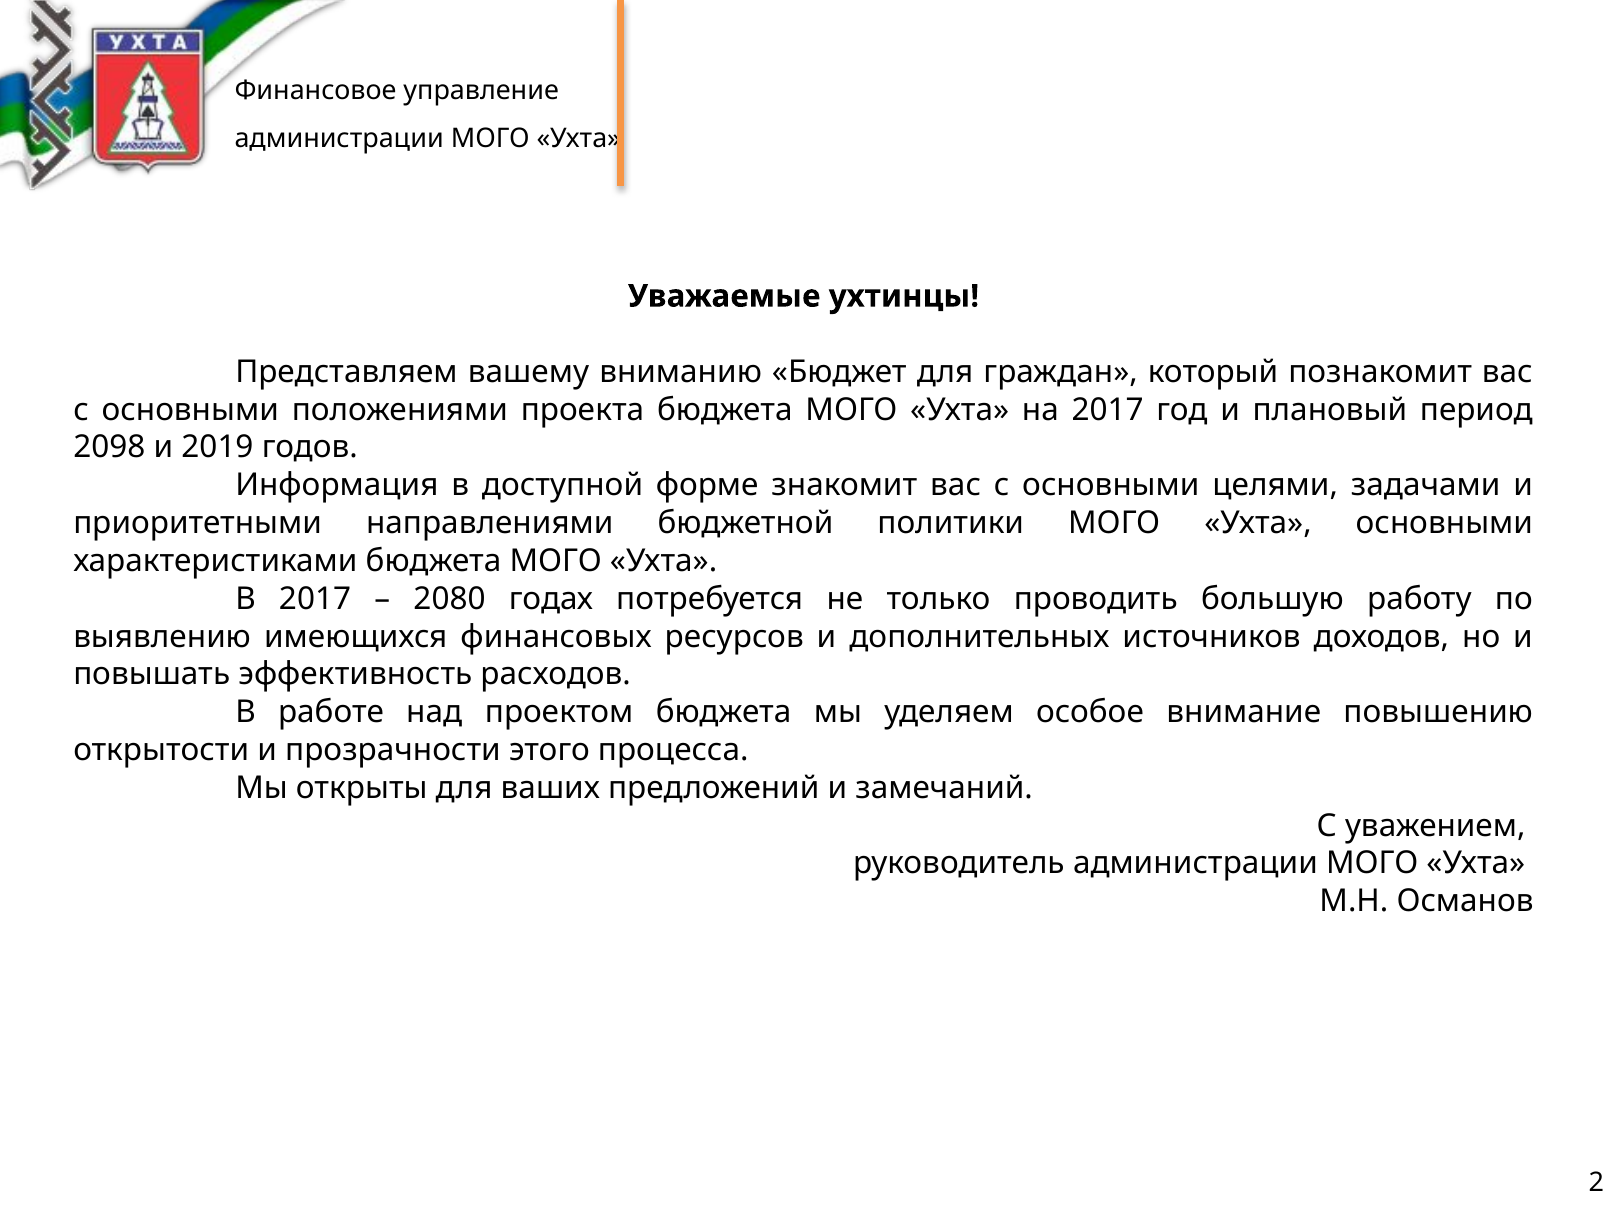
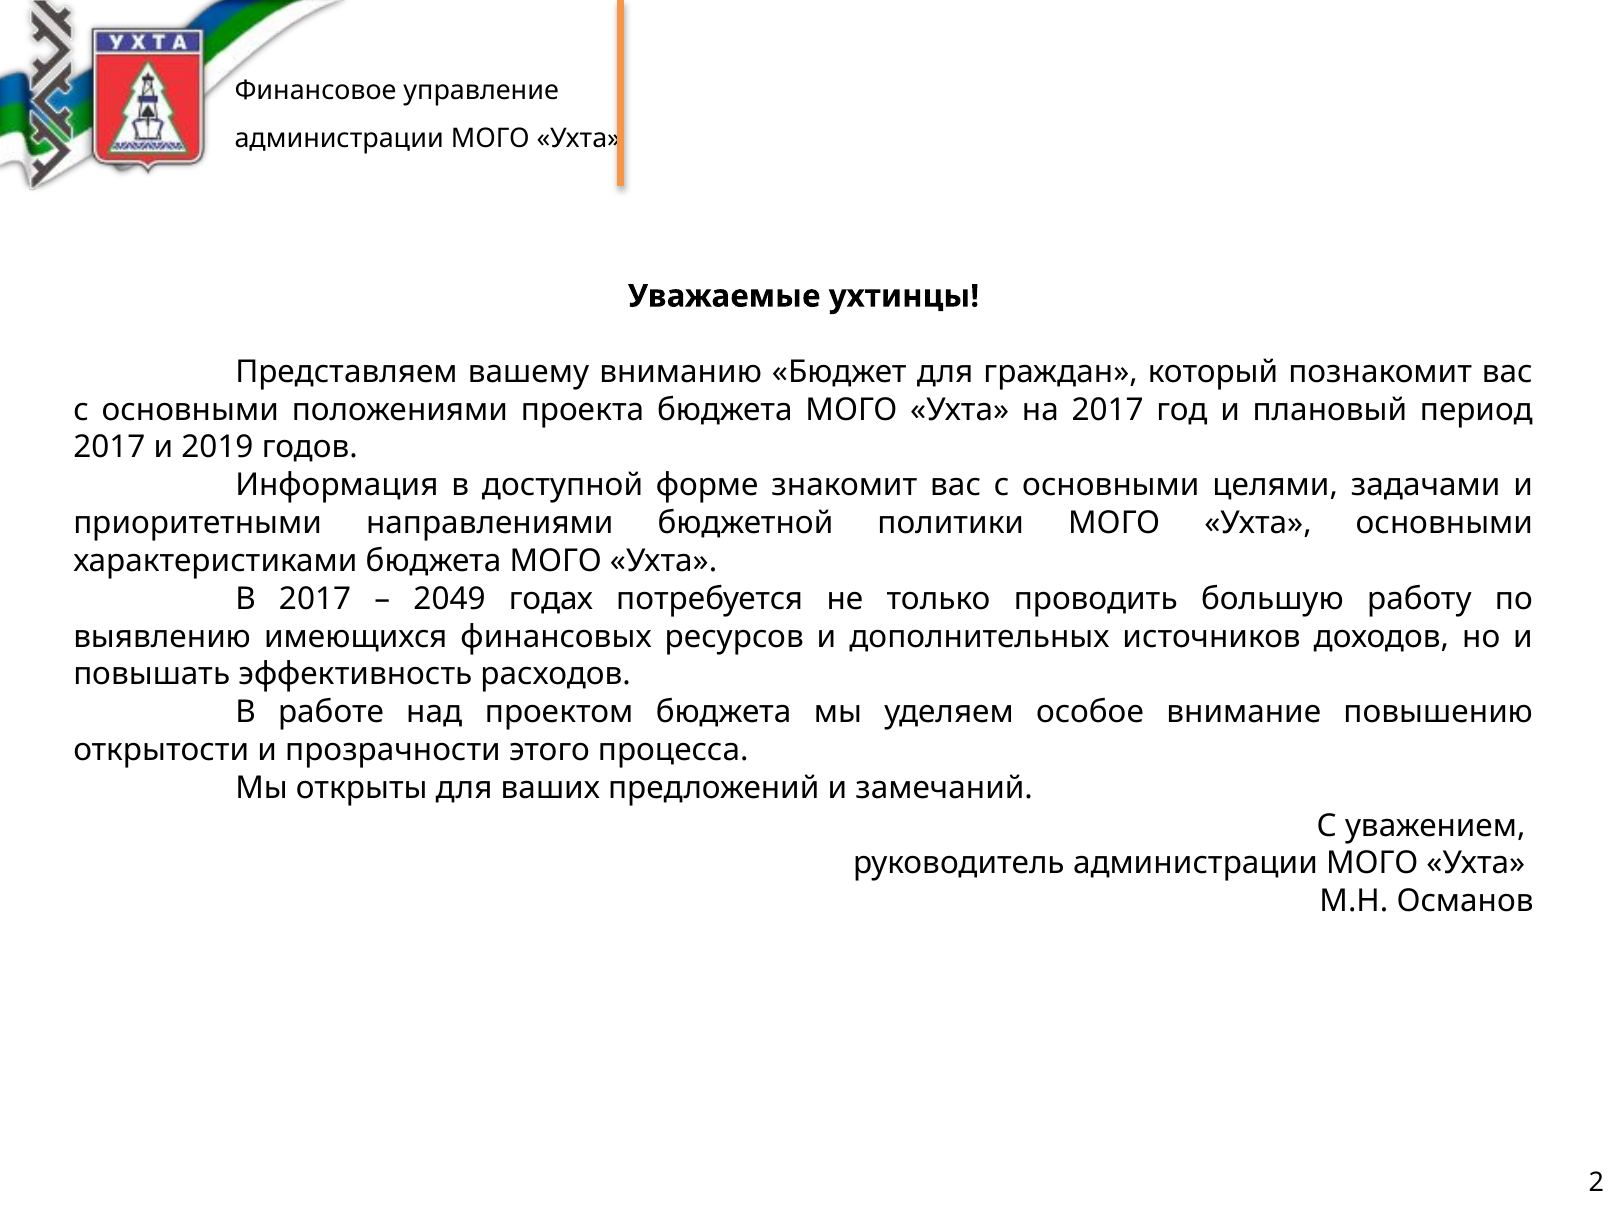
2098 at (109, 448): 2098 -> 2017
2080: 2080 -> 2049
